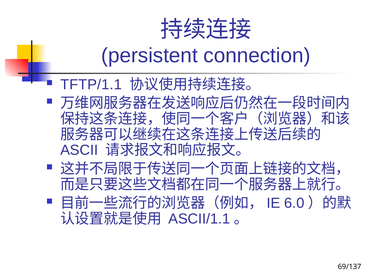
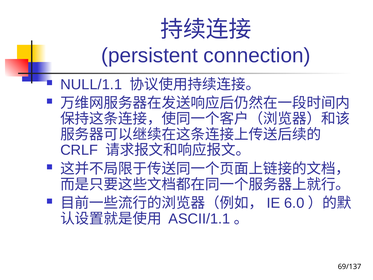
TFTP/1.1: TFTP/1.1 -> NULL/1.1
ASCII: ASCII -> CRLF
